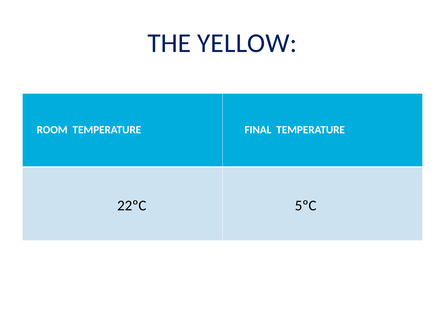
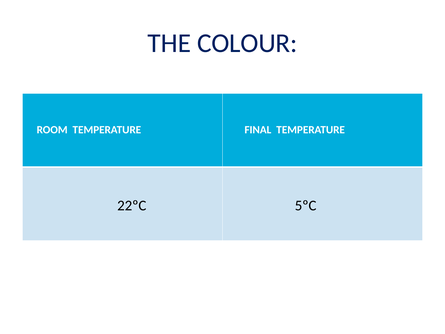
YELLOW: YELLOW -> COLOUR
